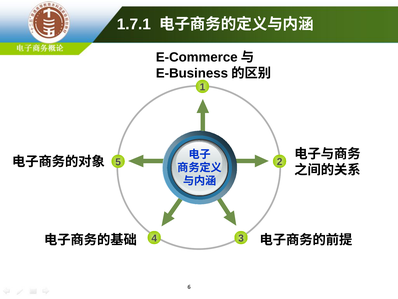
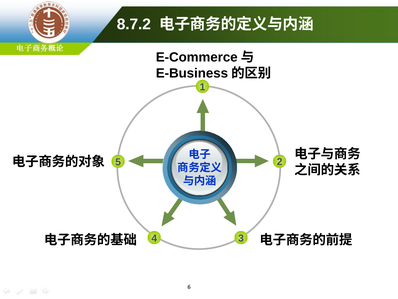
1.7.1: 1.7.1 -> 8.7.2
